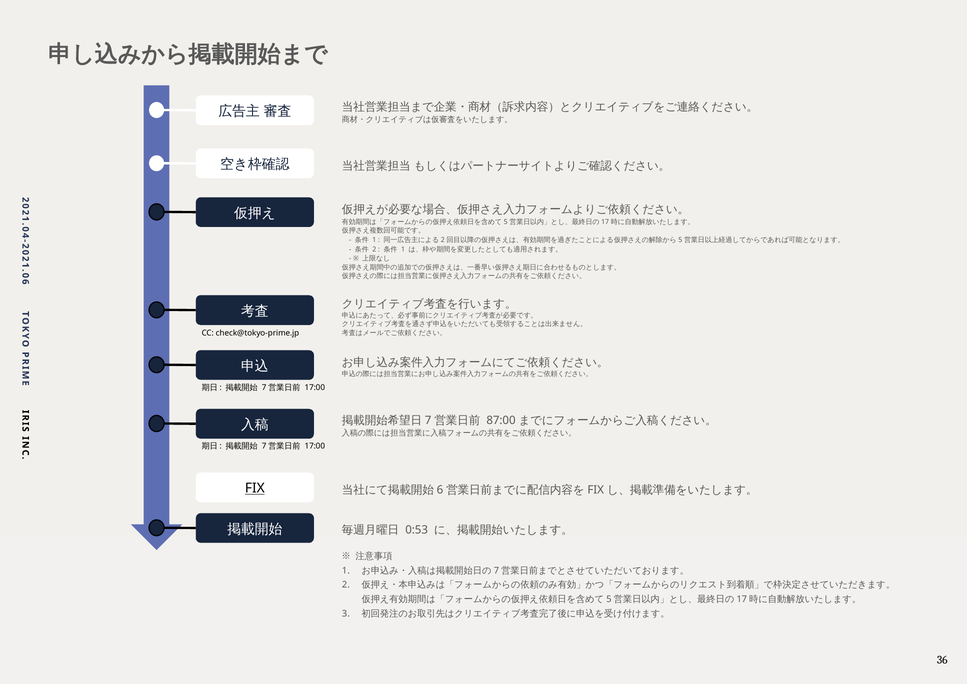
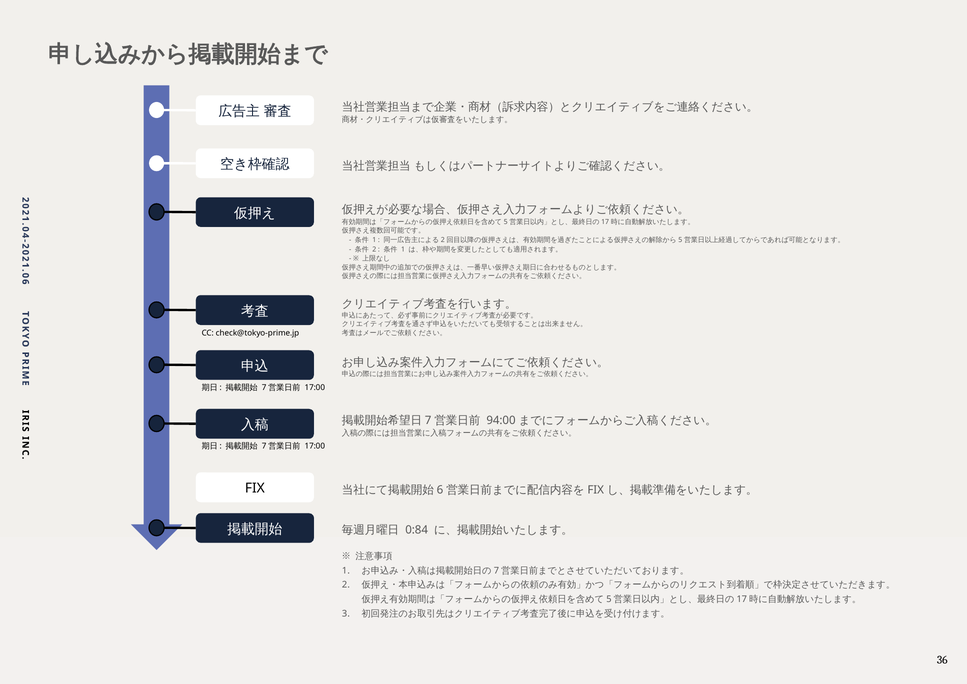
87:00: 87:00 -> 94:00
FIX underline: present -> none
0:53: 0:53 -> 0:84
